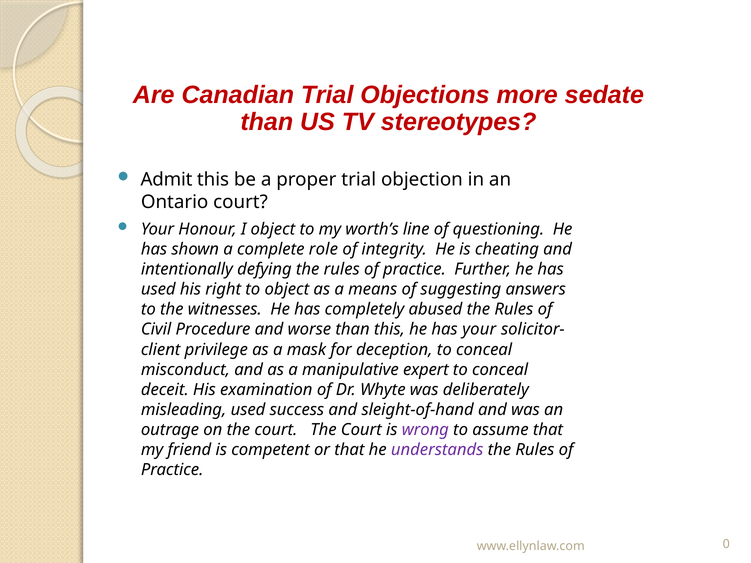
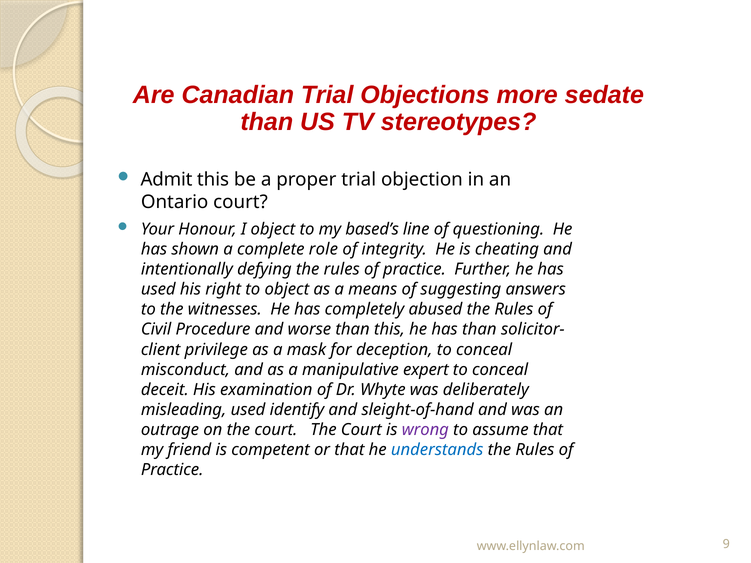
worth’s: worth’s -> based’s
has your: your -> than
success: success -> identify
understands colour: purple -> blue
0: 0 -> 9
